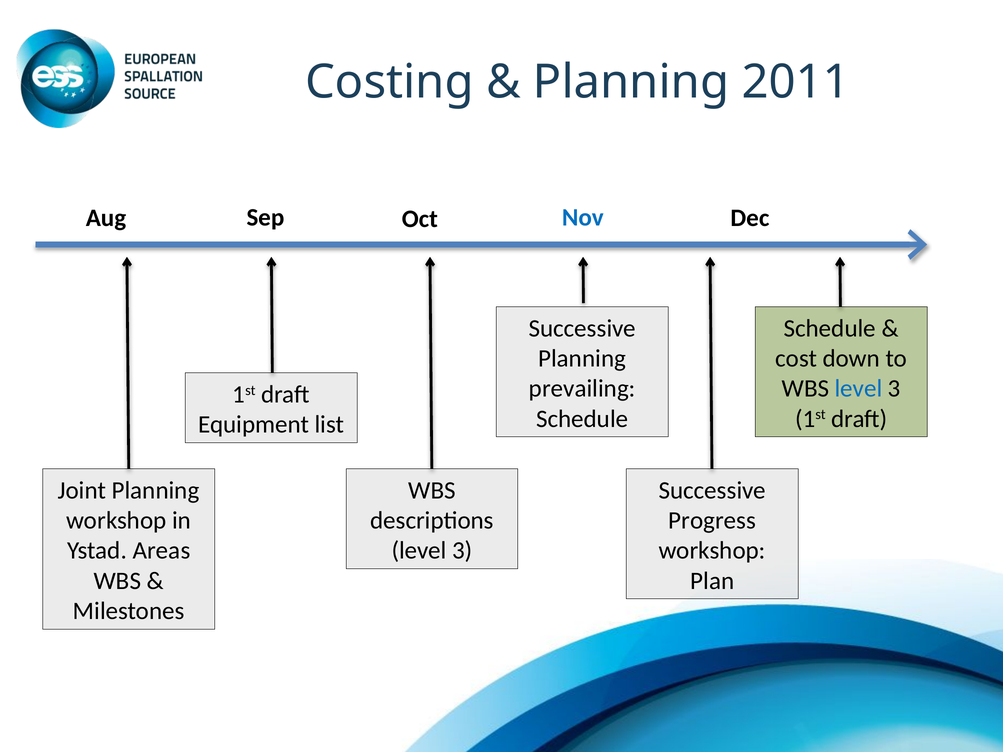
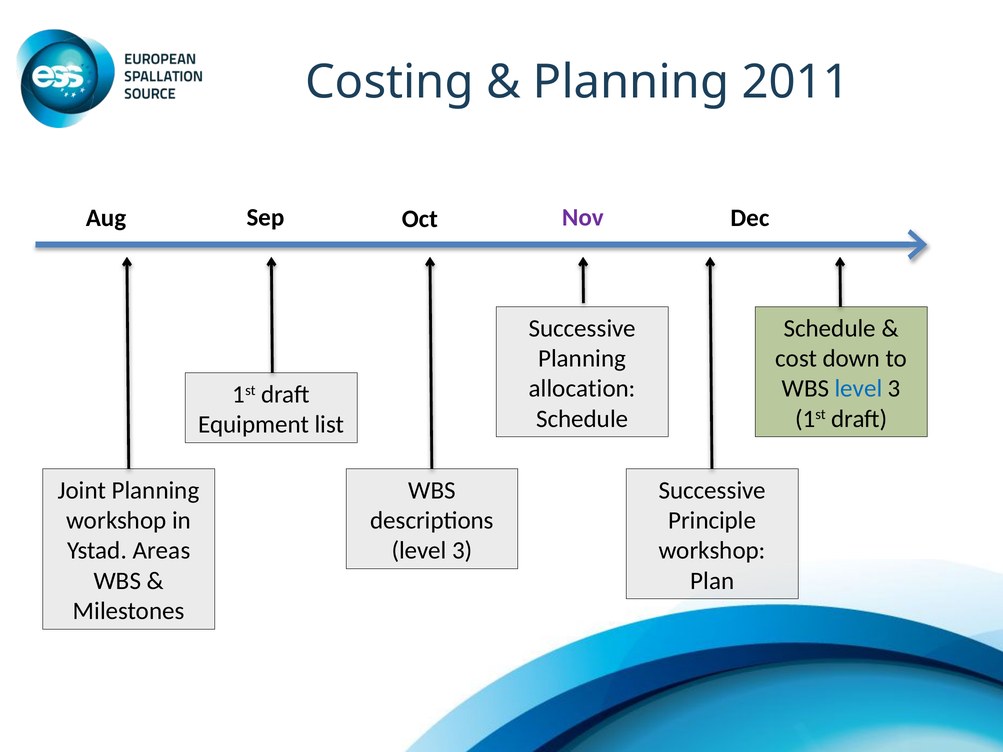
Nov colour: blue -> purple
prevailing: prevailing -> allocation
Progress: Progress -> Principle
